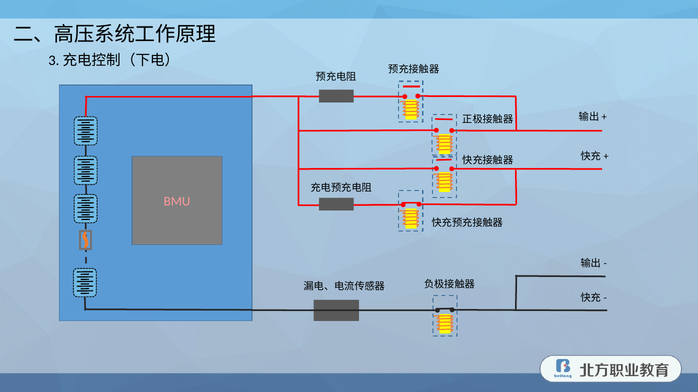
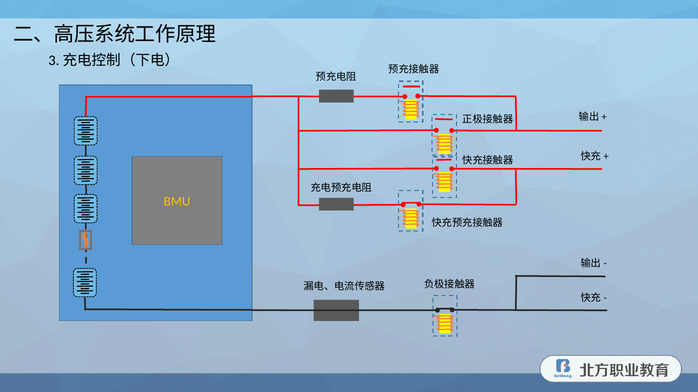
BMU colour: pink -> yellow
